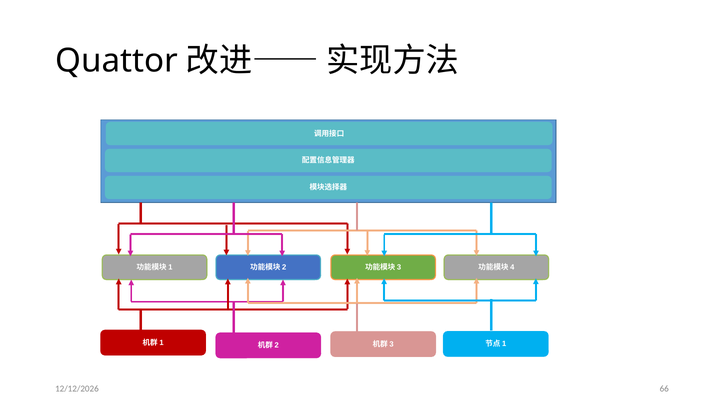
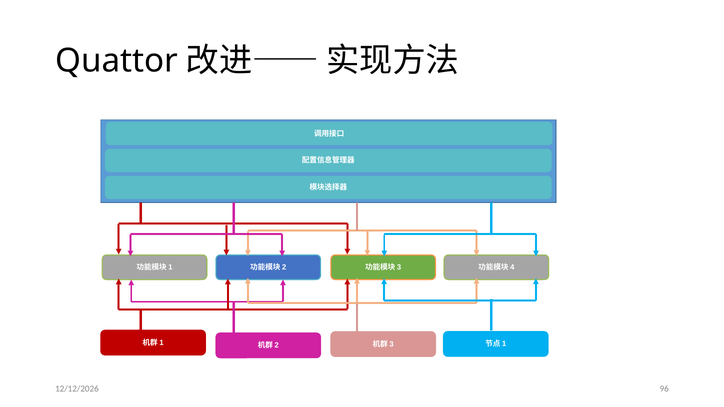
66: 66 -> 96
